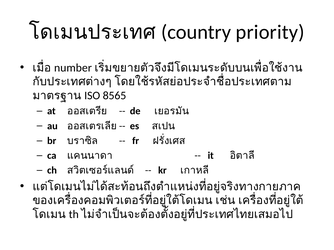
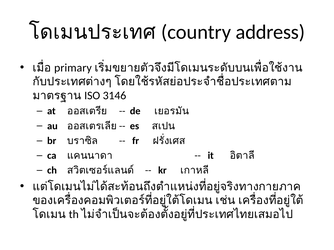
priority: priority -> address
number: number -> primary
8565: 8565 -> 3146
